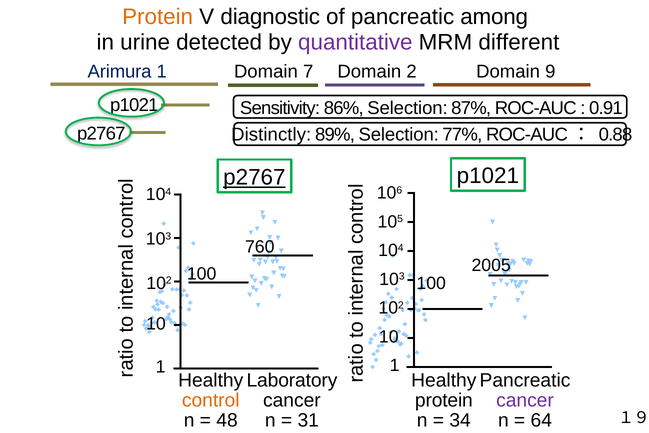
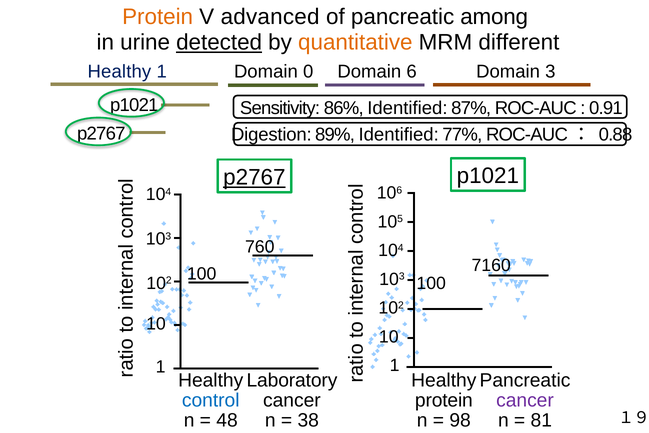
diagnostic: diagnostic -> advanced
detected underline: none -> present
quantitative colour: purple -> orange
Arimura at (120, 71): Arimura -> Healthy
7: 7 -> 0
2: 2 -> 6
9: 9 -> 3
86% Selection: Selection -> Identified
Distinctly: Distinctly -> Digestion
89% Selection: Selection -> Identified
2005: 2005 -> 7160
control colour: orange -> blue
31: 31 -> 38
34: 34 -> 98
64: 64 -> 81
